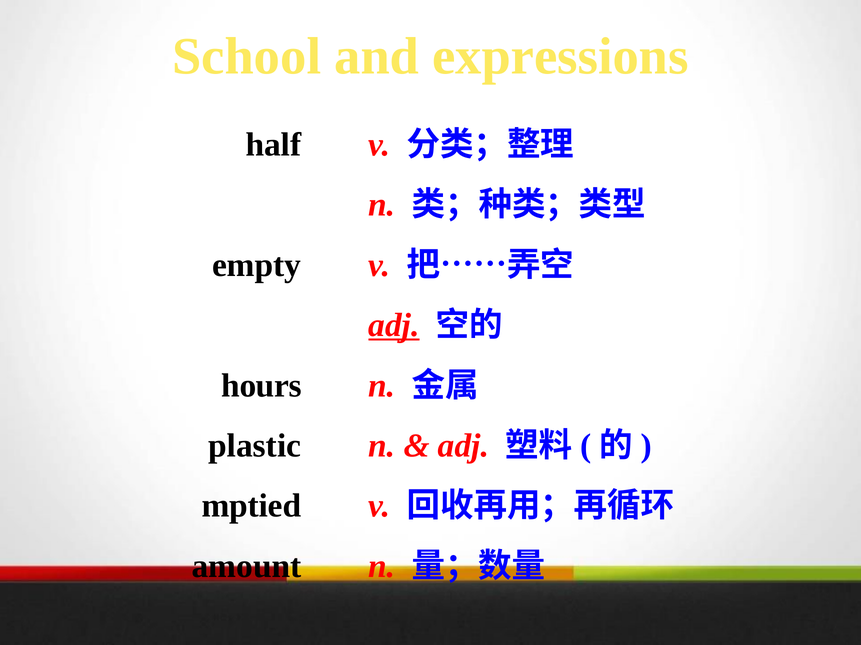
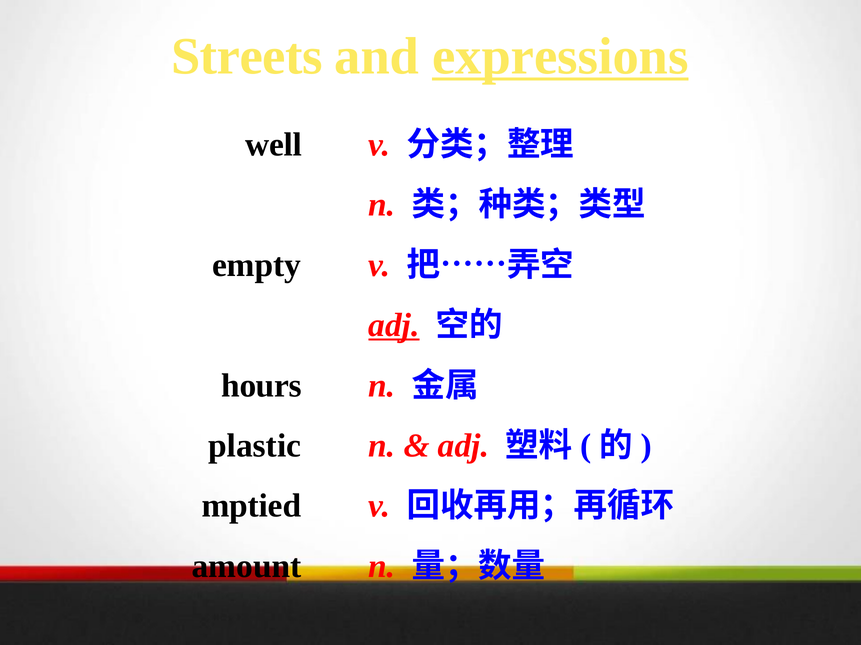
School: School -> Streets
expressions underline: none -> present
half: half -> well
